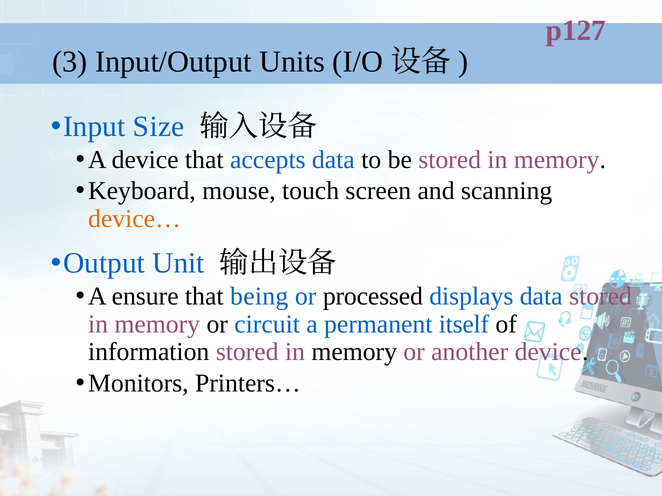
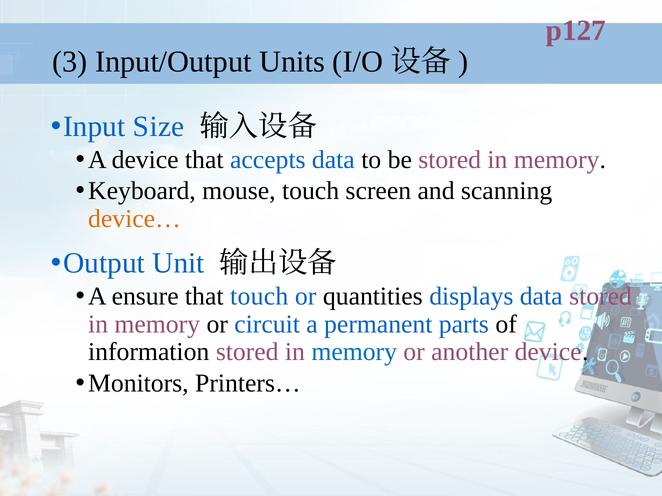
that being: being -> touch
processed: processed -> quantities
itself: itself -> parts
memory at (354, 352) colour: black -> blue
